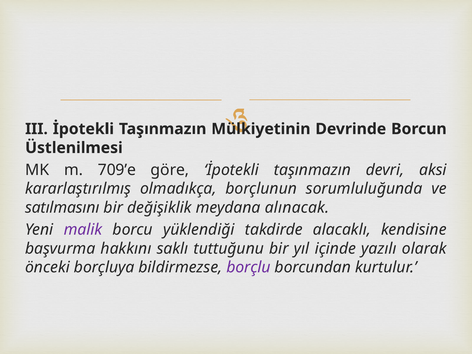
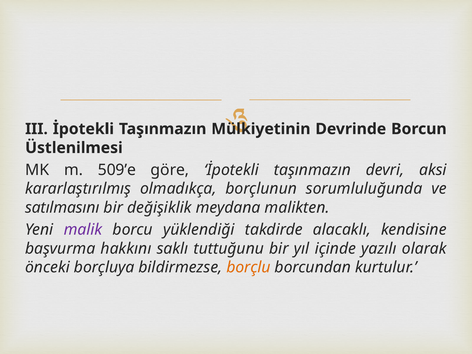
709’e: 709’e -> 509’e
alınacak: alınacak -> malikten
borçlu colour: purple -> orange
